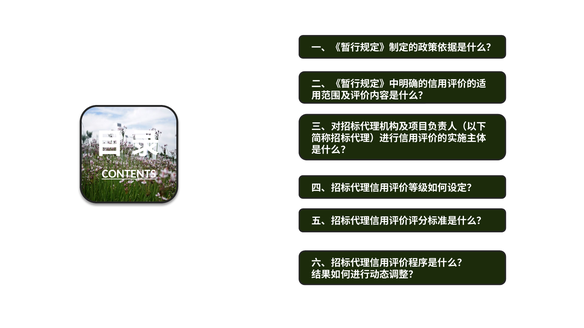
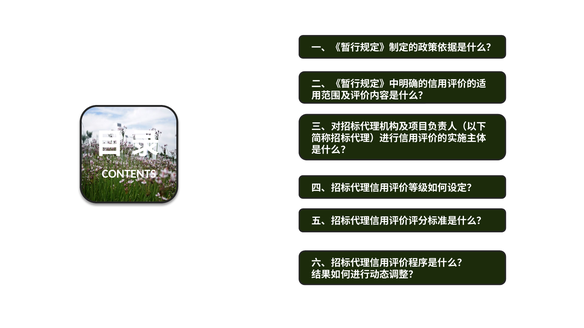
CONTENTS underline: present -> none
